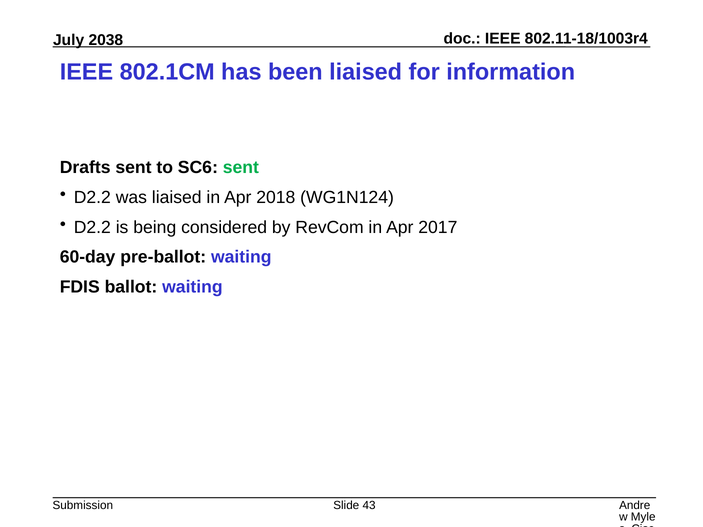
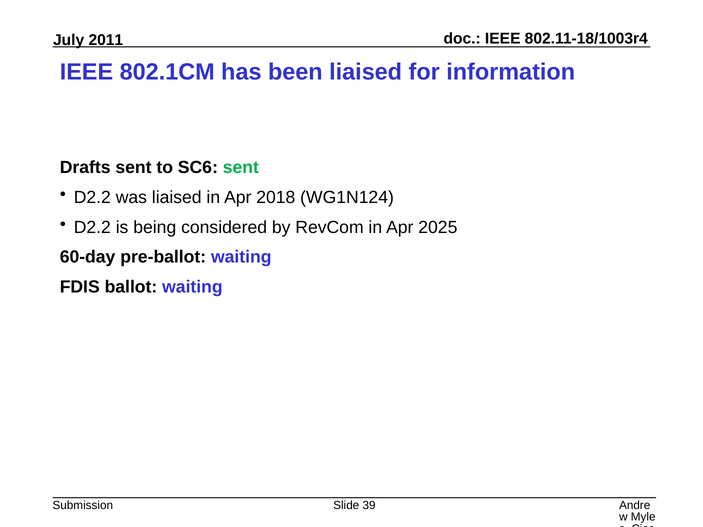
2038: 2038 -> 2011
2017: 2017 -> 2025
43: 43 -> 39
